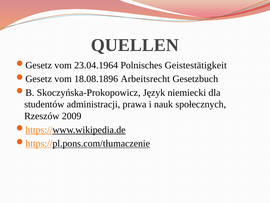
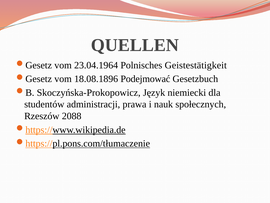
Arbeitsrecht: Arbeitsrecht -> Podejmować
2009: 2009 -> 2088
